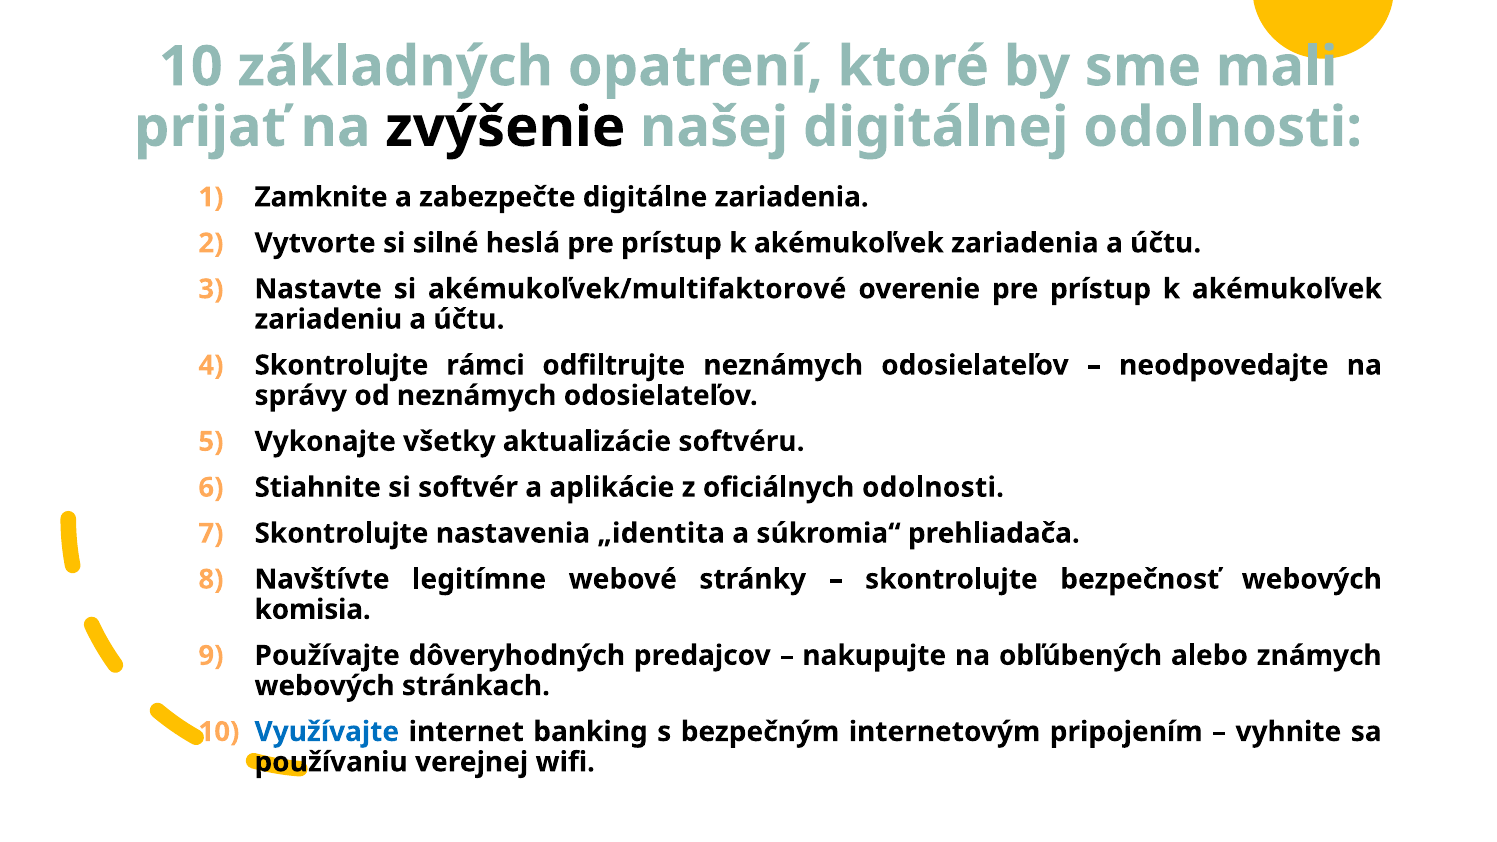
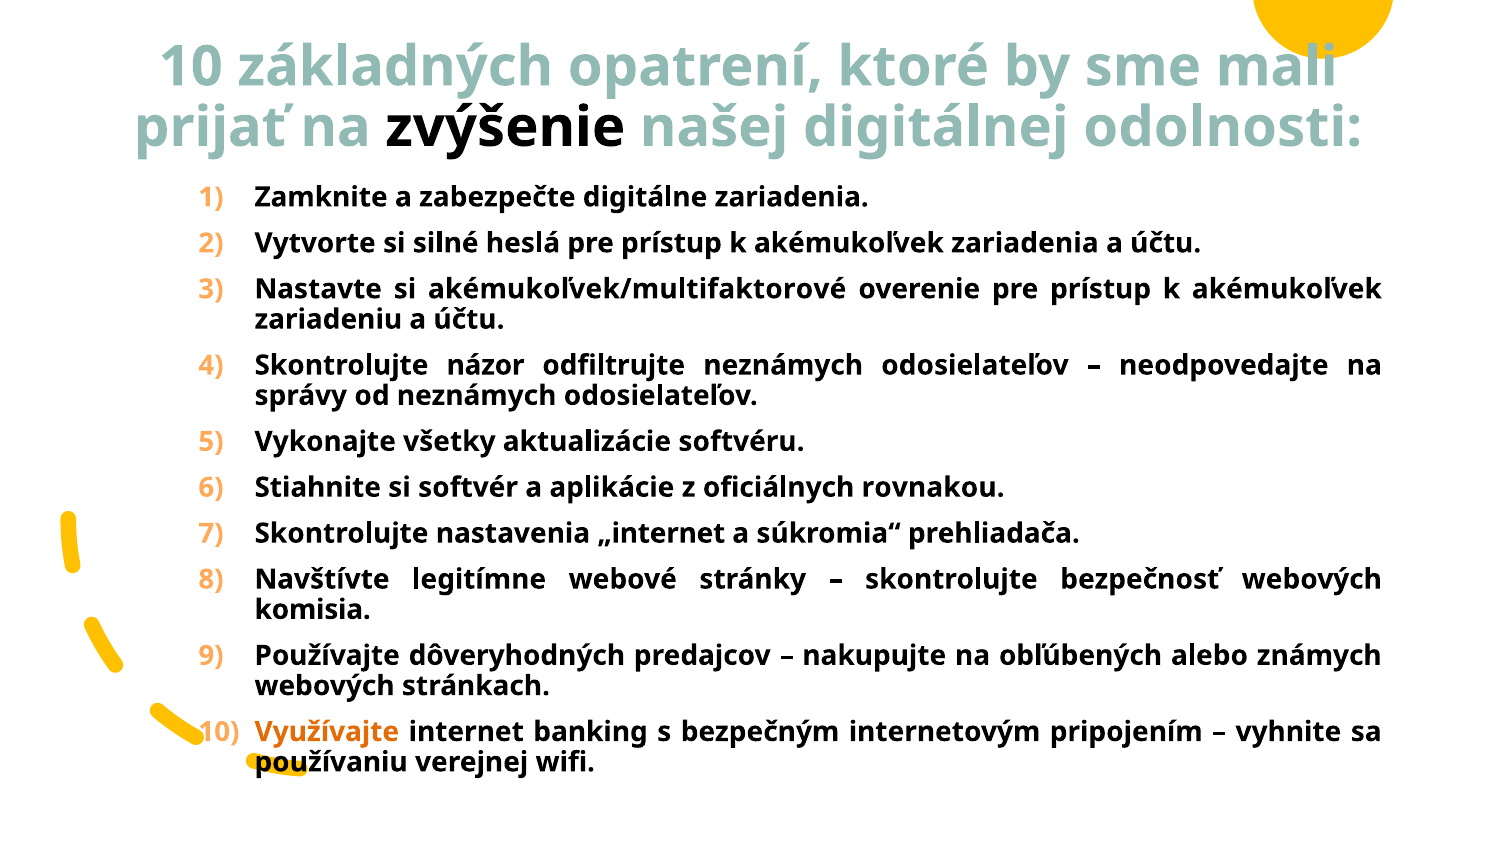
rámci: rámci -> názor
oficiálnych odolnosti: odolnosti -> rovnakou
„identita: „identita -> „internet
Využívajte colour: blue -> orange
